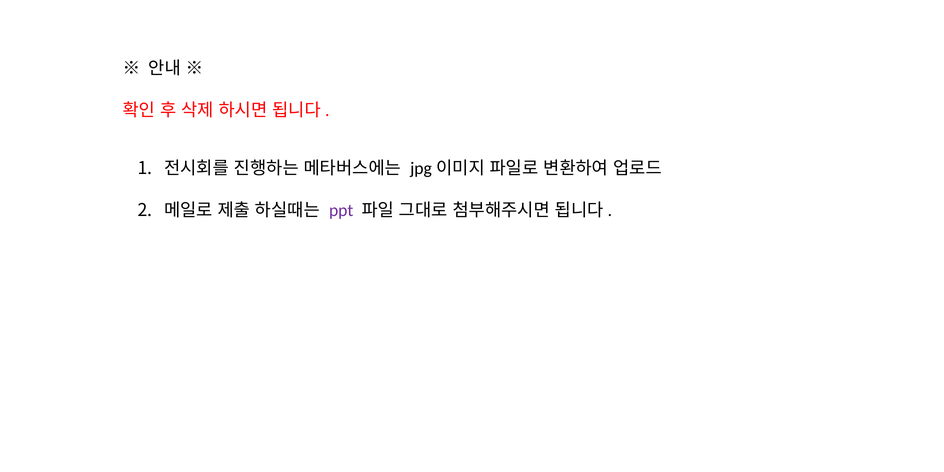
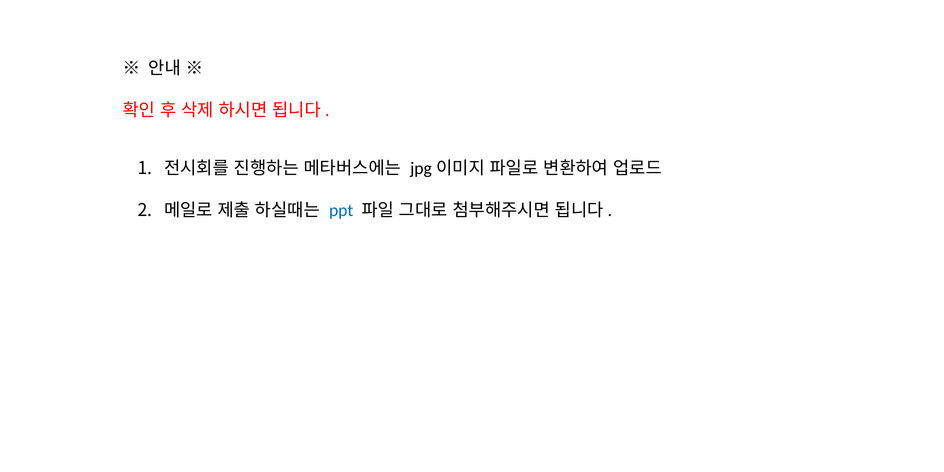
ppt colour: purple -> blue
